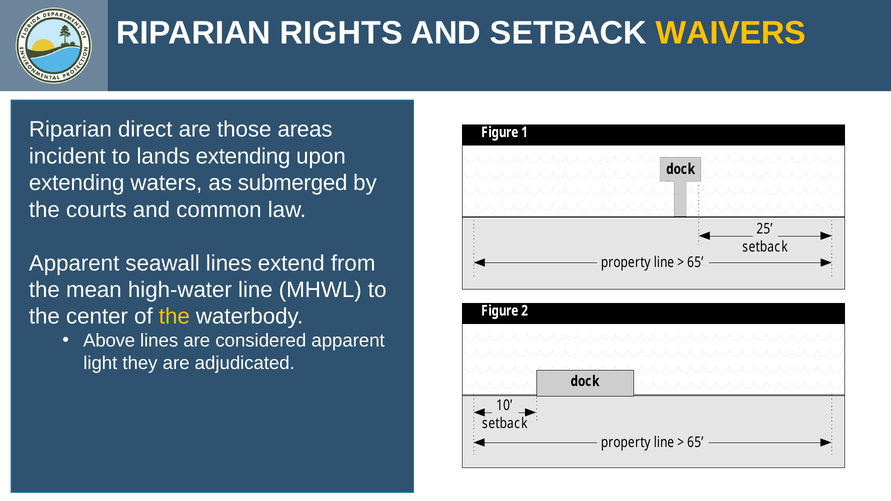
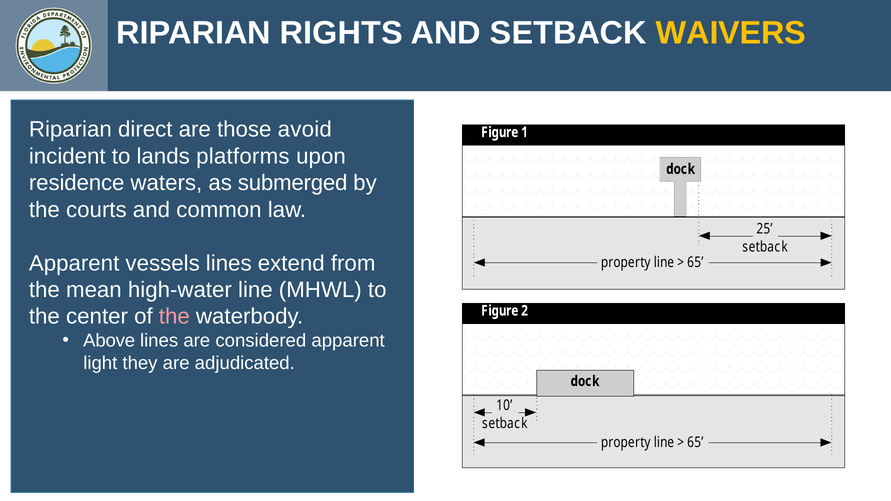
areas: areas -> avoid
lands extending: extending -> platforms
extending at (77, 183): extending -> residence
seawall: seawall -> vessels
the at (174, 317) colour: yellow -> pink
